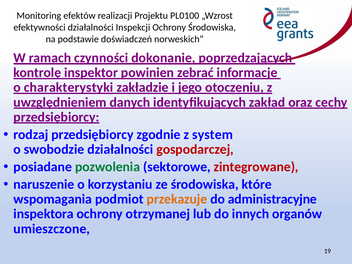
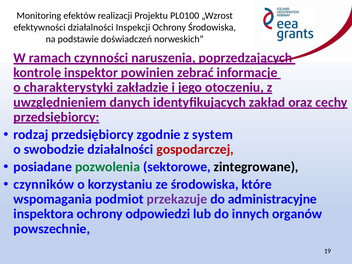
dokonanie: dokonanie -> naruszenia
zintegrowane colour: red -> black
naruszenie: naruszenie -> czynników
przekazuje colour: orange -> purple
otrzymanej: otrzymanej -> odpowiedzi
umieszczone: umieszczone -> powszechnie
